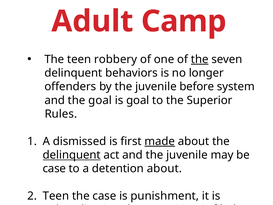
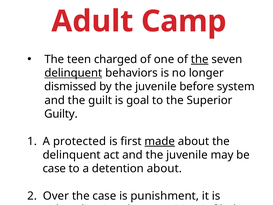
robbery: robbery -> charged
delinquent at (73, 73) underline: none -> present
offenders at (70, 87): offenders -> dismissed
the goal: goal -> guilt
Rules: Rules -> Guilty
A dismissed: dismissed -> protected
delinquent at (72, 155) underline: present -> none
Teen at (56, 196): Teen -> Over
